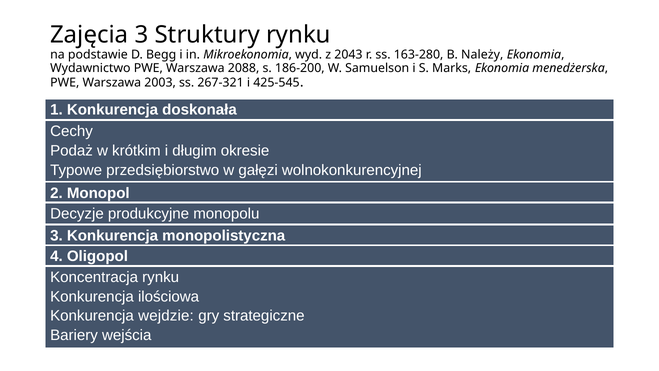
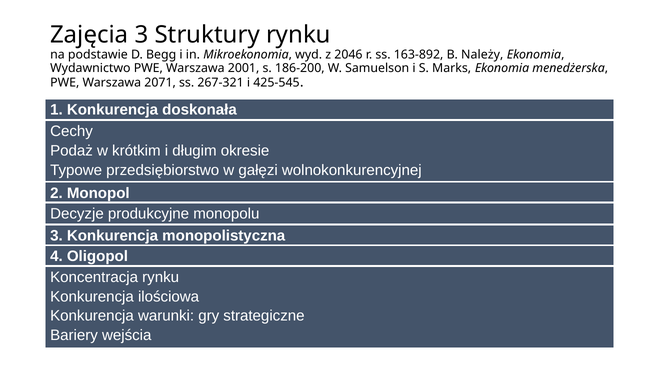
2043: 2043 -> 2046
163-280: 163-280 -> 163-892
2088: 2088 -> 2001
2003: 2003 -> 2071
wejdzie: wejdzie -> warunki
